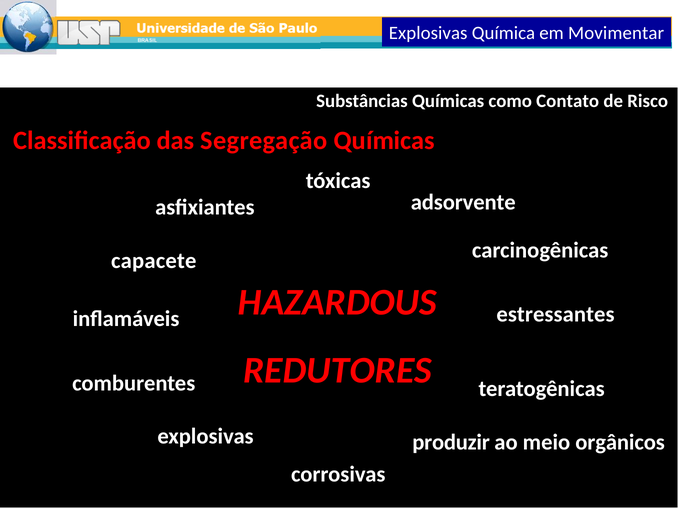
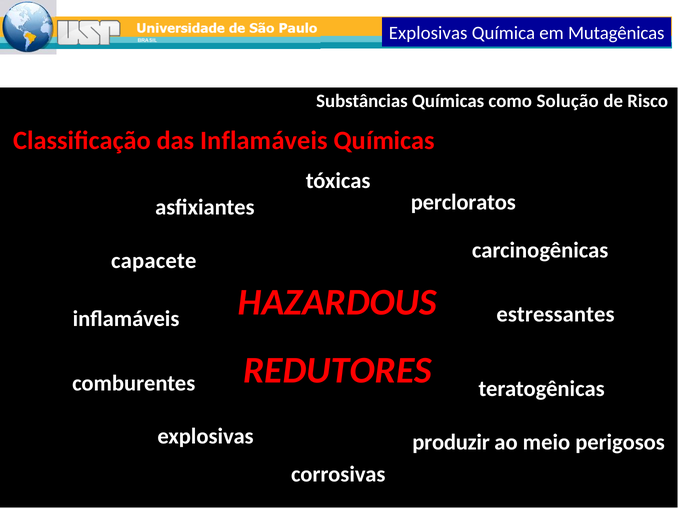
Movimentar: Movimentar -> Mutagênicas
Contato: Contato -> Solução
das Segregação: Segregação -> Inflamáveis
adsorvente: adsorvente -> percloratos
orgânicos: orgânicos -> perigosos
